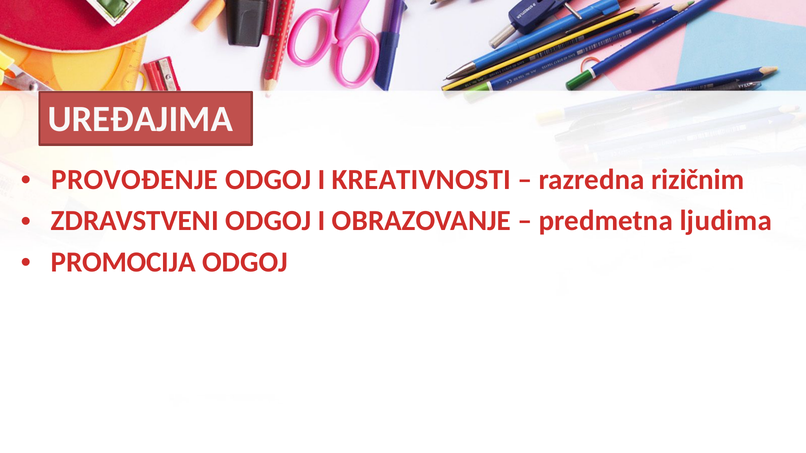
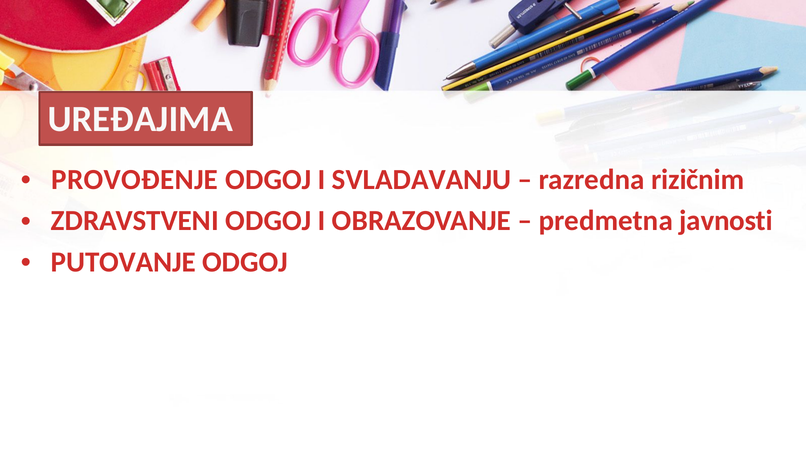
KREATIVNOSTI: KREATIVNOSTI -> SVLADAVANJU
ljudima: ljudima -> javnosti
PROMOCIJA: PROMOCIJA -> PUTOVANJE
